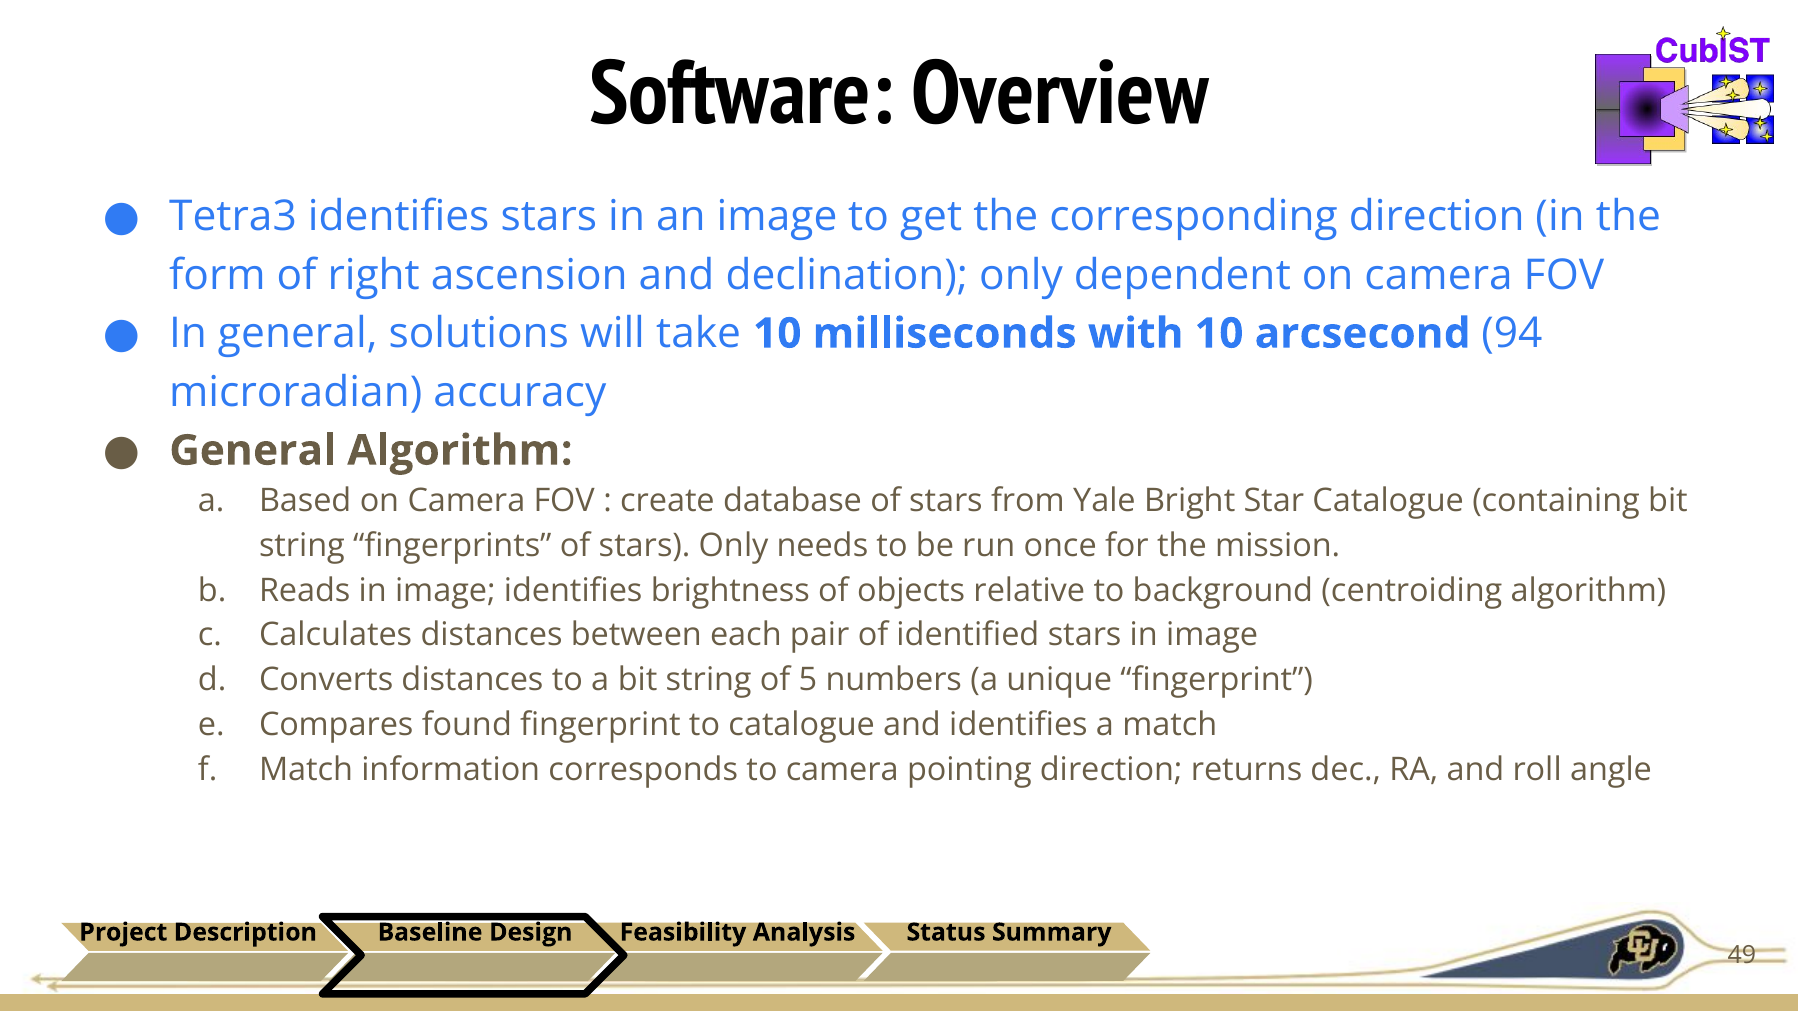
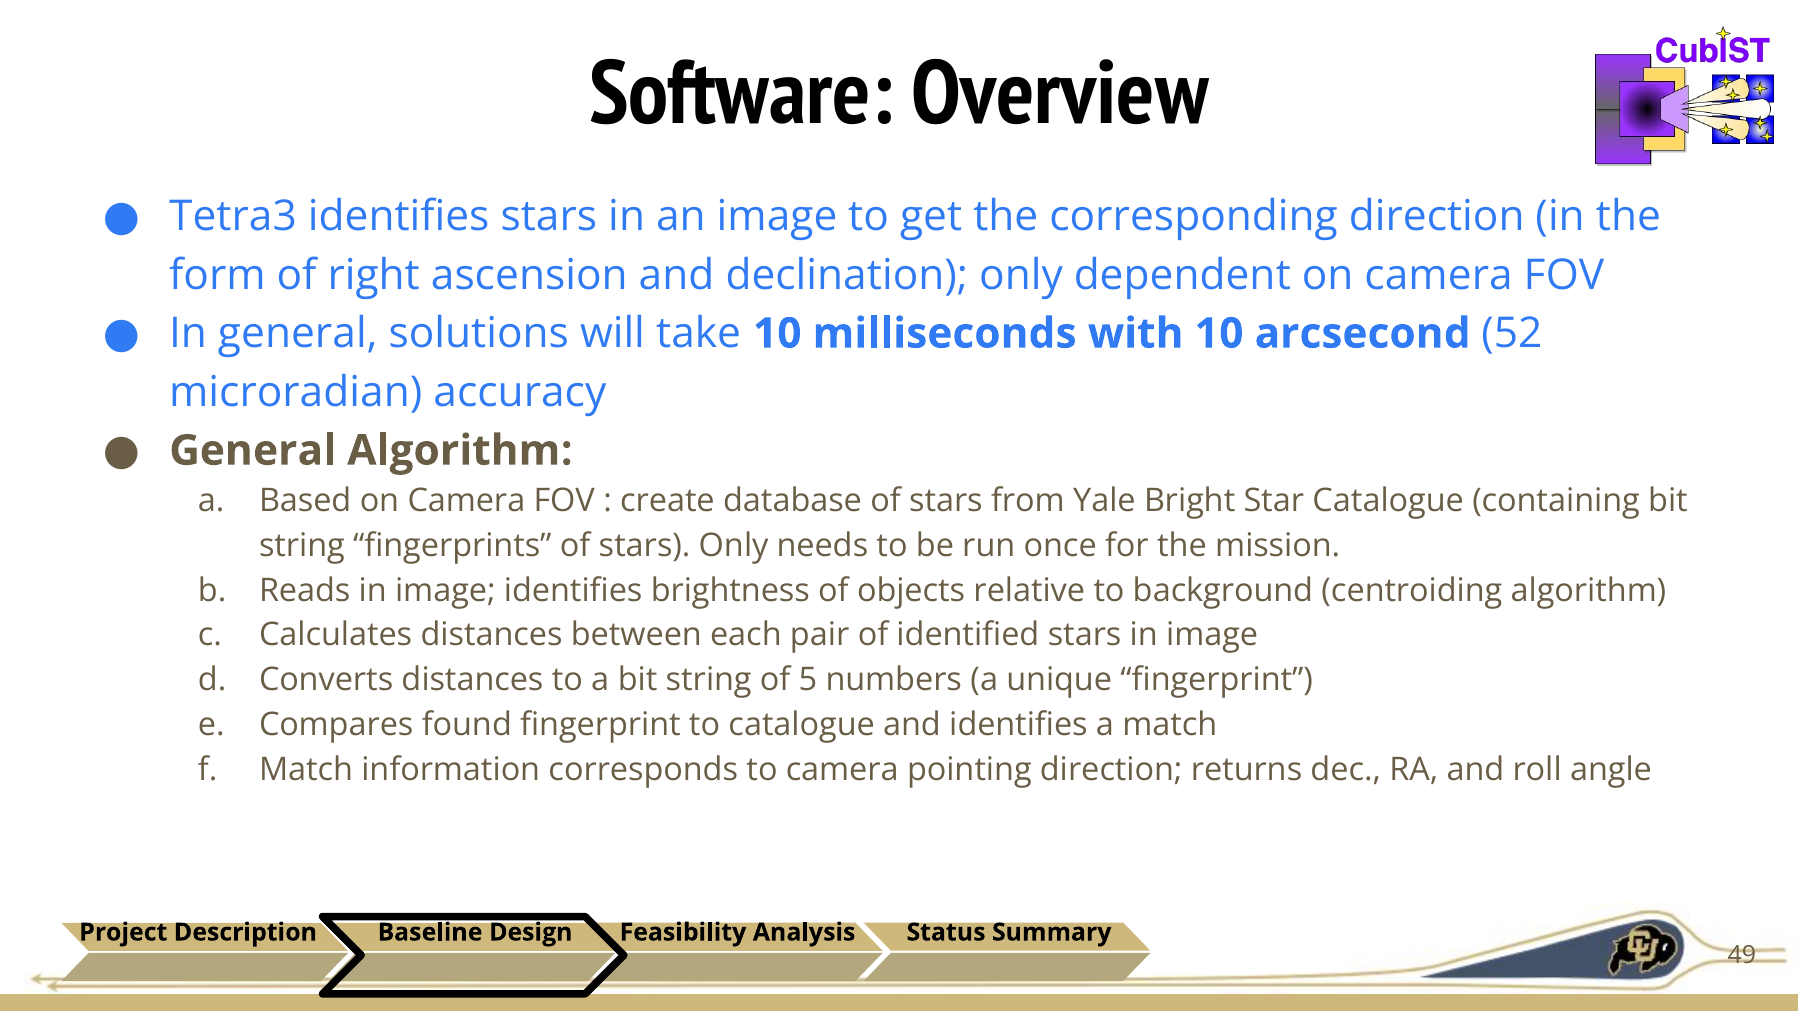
94: 94 -> 52
